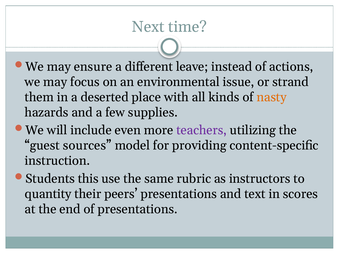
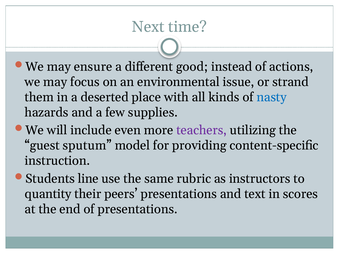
leave: leave -> good
nasty colour: orange -> blue
sources: sources -> sputum
this: this -> line
